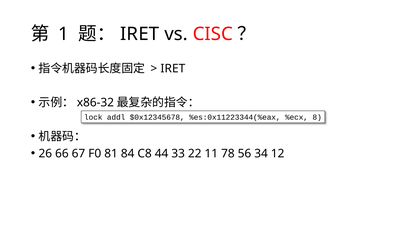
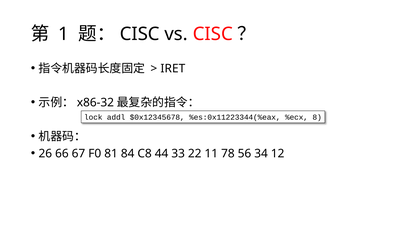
IRET at (140, 34): IRET -> CISC
